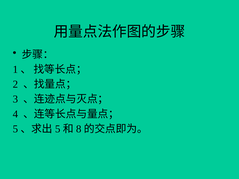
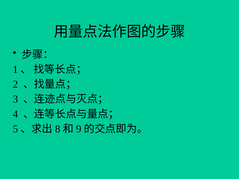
5 at (58, 129): 5 -> 8
8: 8 -> 9
